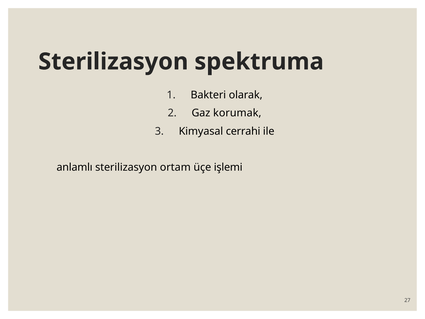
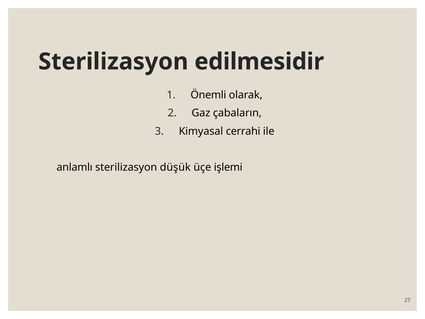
spektruma: spektruma -> edilmesidir
Bakteri: Bakteri -> Önemli
korumak: korumak -> çabaların
ortam: ortam -> düşük
